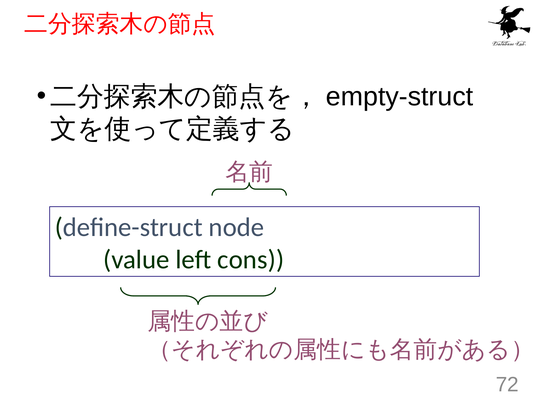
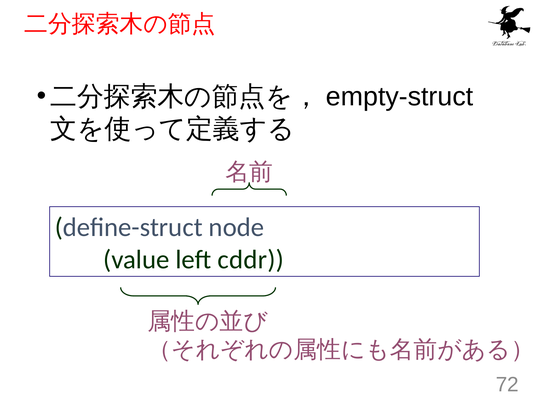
cons: cons -> cddr
